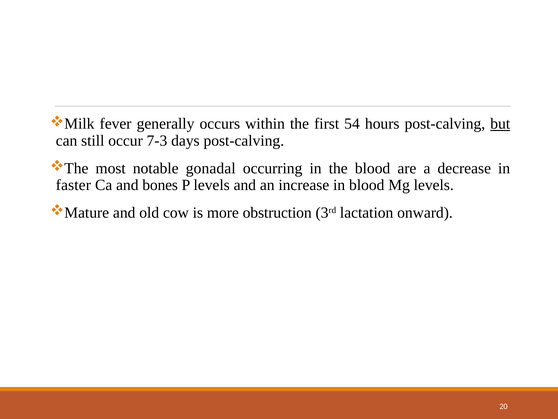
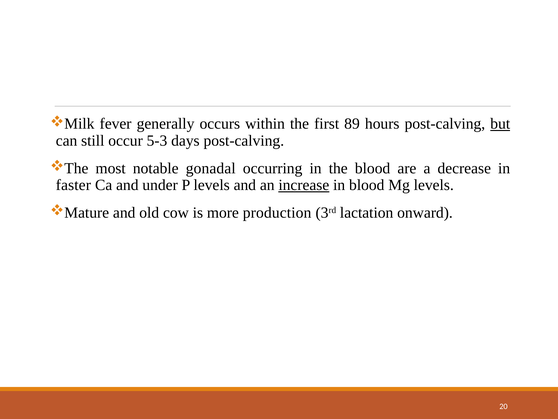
54: 54 -> 89
7-3: 7-3 -> 5-3
bones: bones -> under
increase underline: none -> present
obstruction: obstruction -> production
